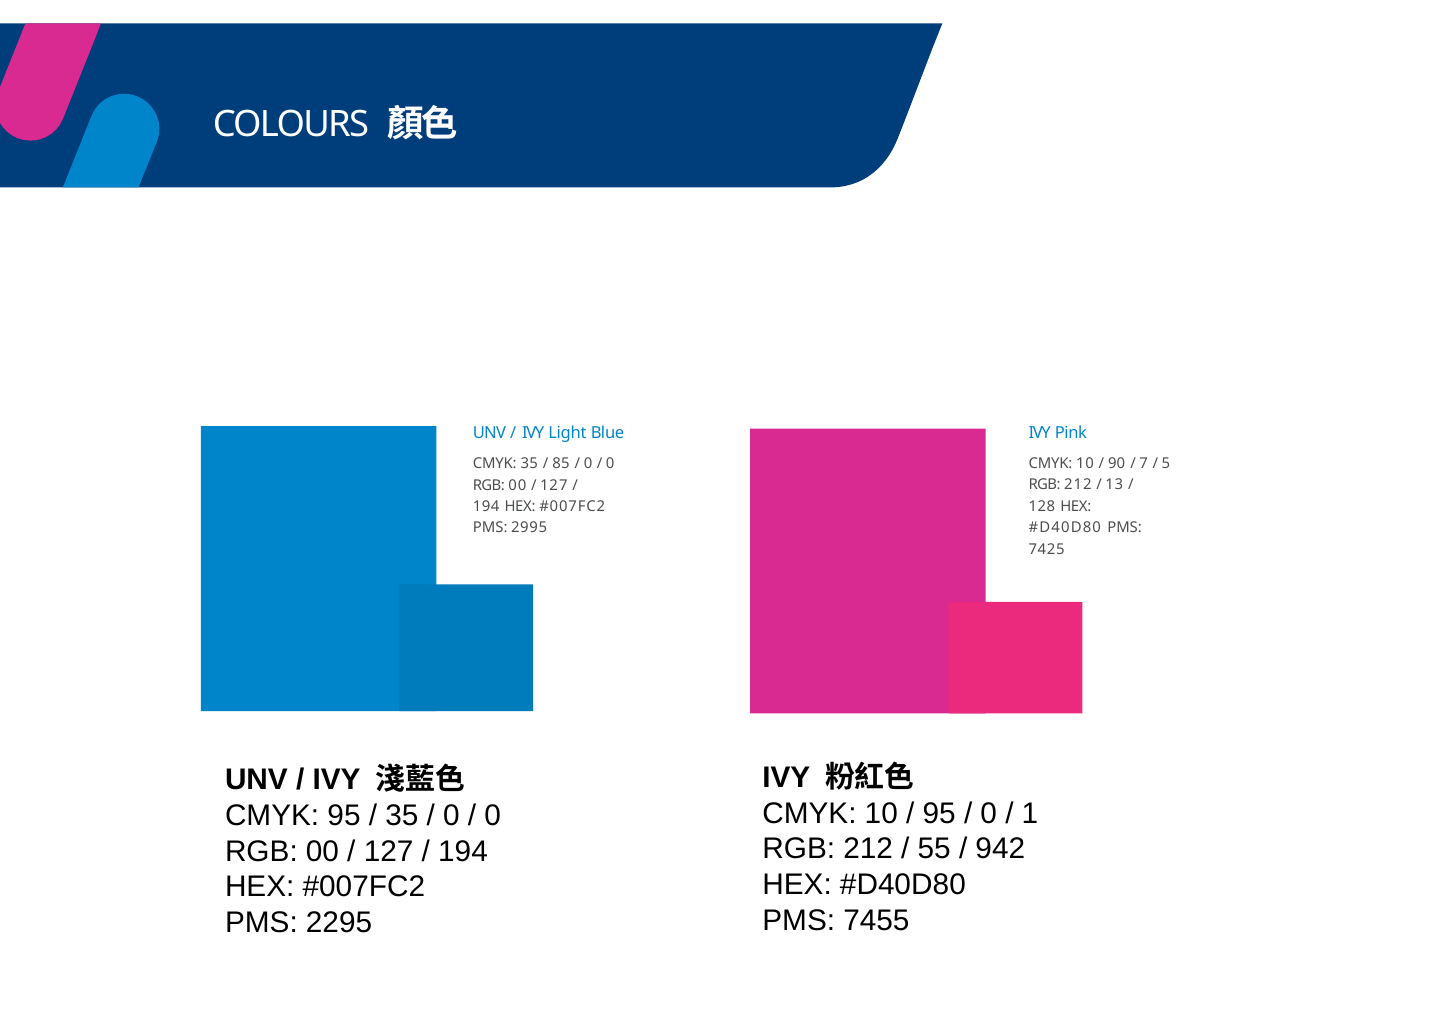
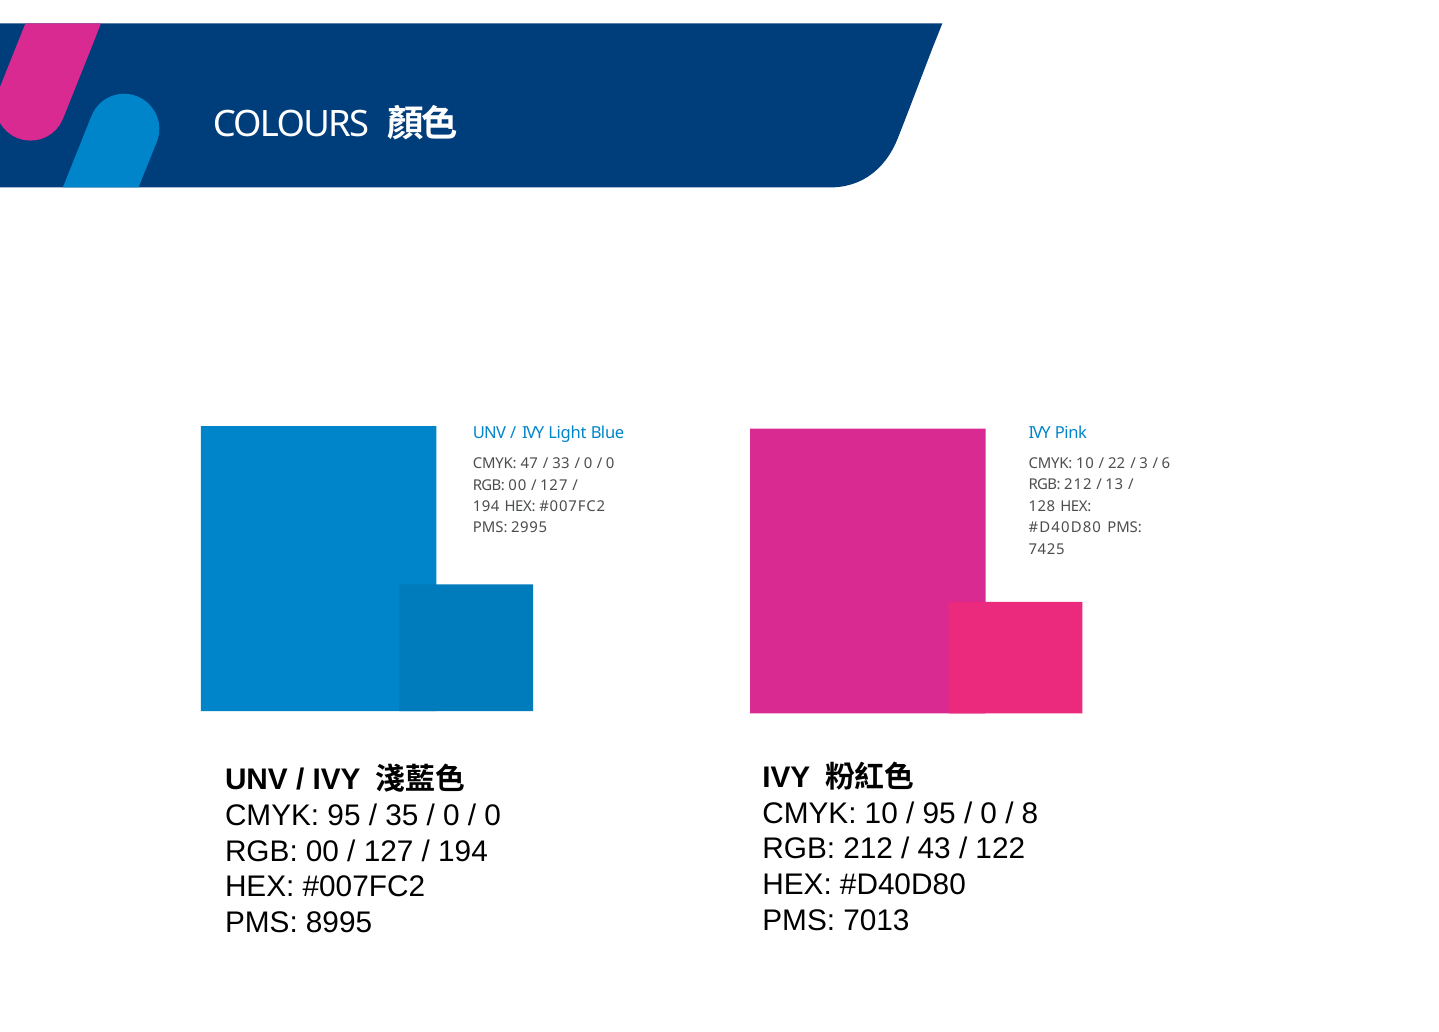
CMYK 35: 35 -> 47
85: 85 -> 33
90: 90 -> 22
7: 7 -> 3
5: 5 -> 6
1: 1 -> 8
55: 55 -> 43
942: 942 -> 122
7455: 7455 -> 7013
2295: 2295 -> 8995
